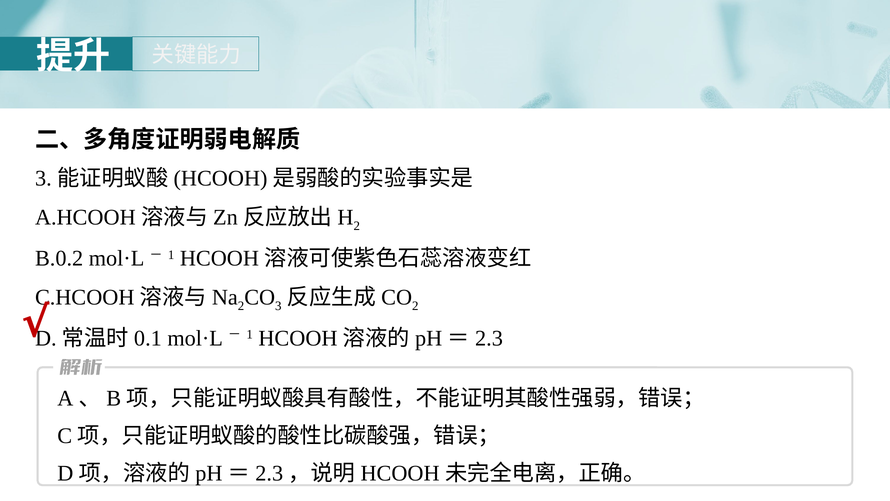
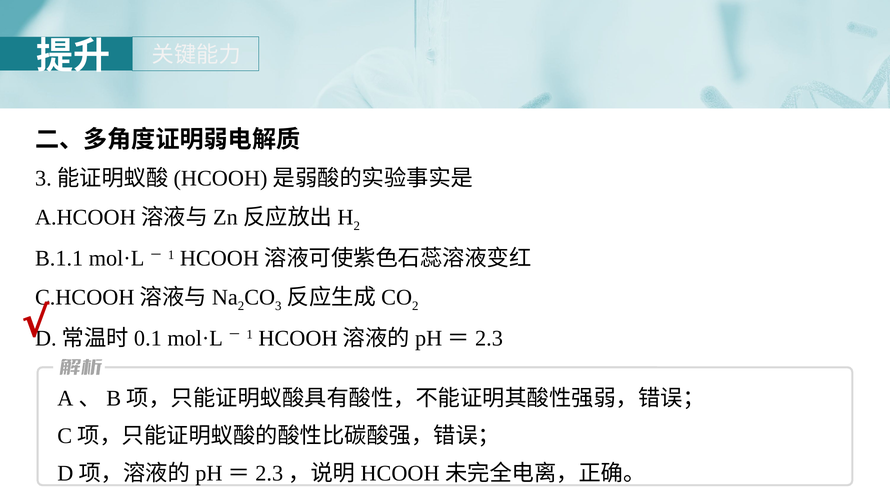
B.0.2: B.0.2 -> B.1.1
